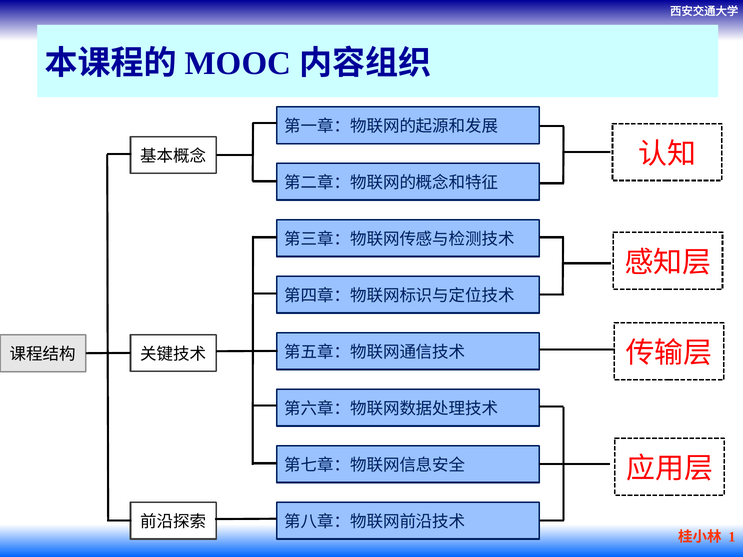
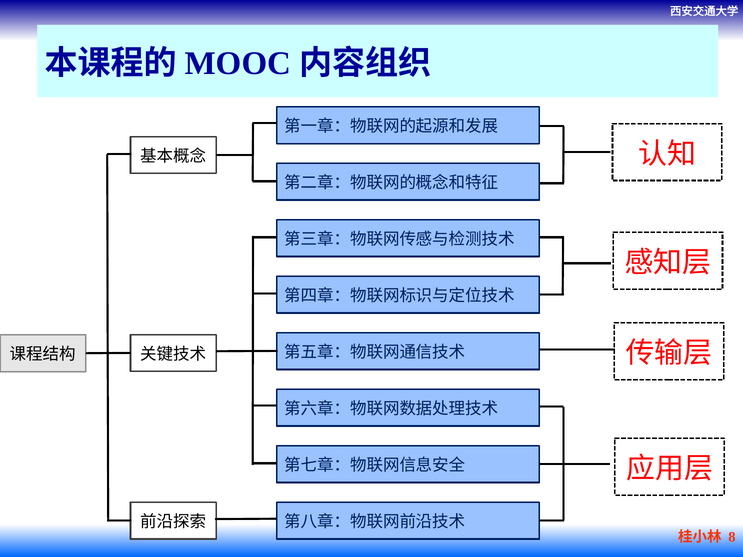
1: 1 -> 8
